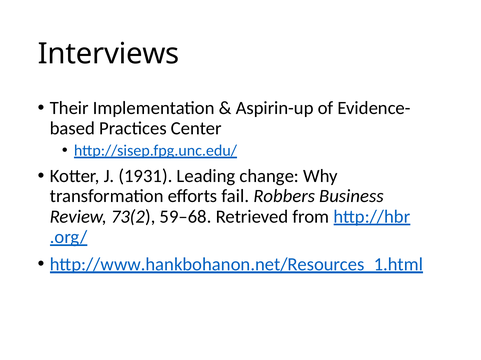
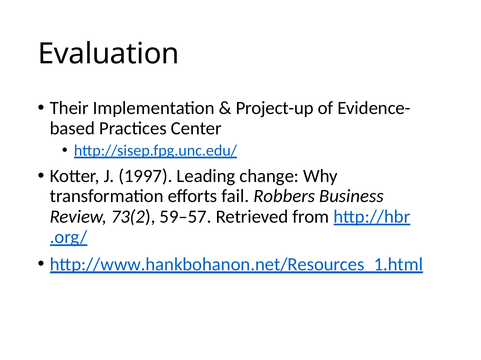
Interviews: Interviews -> Evaluation
Aspirin-up: Aspirin-up -> Project-up
1931: 1931 -> 1997
59–68: 59–68 -> 59–57
